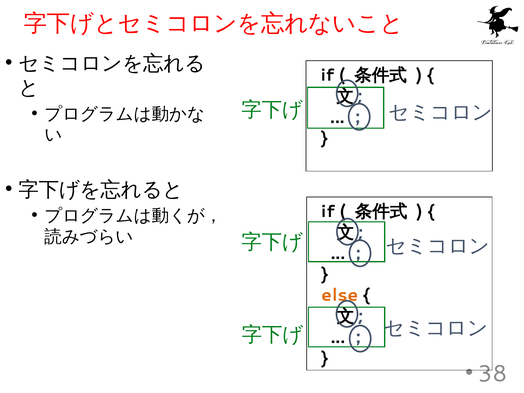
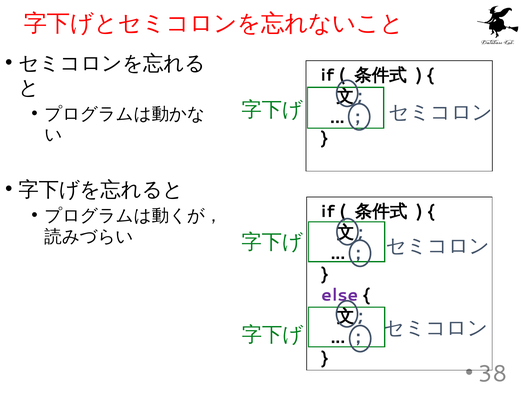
else colour: orange -> purple
